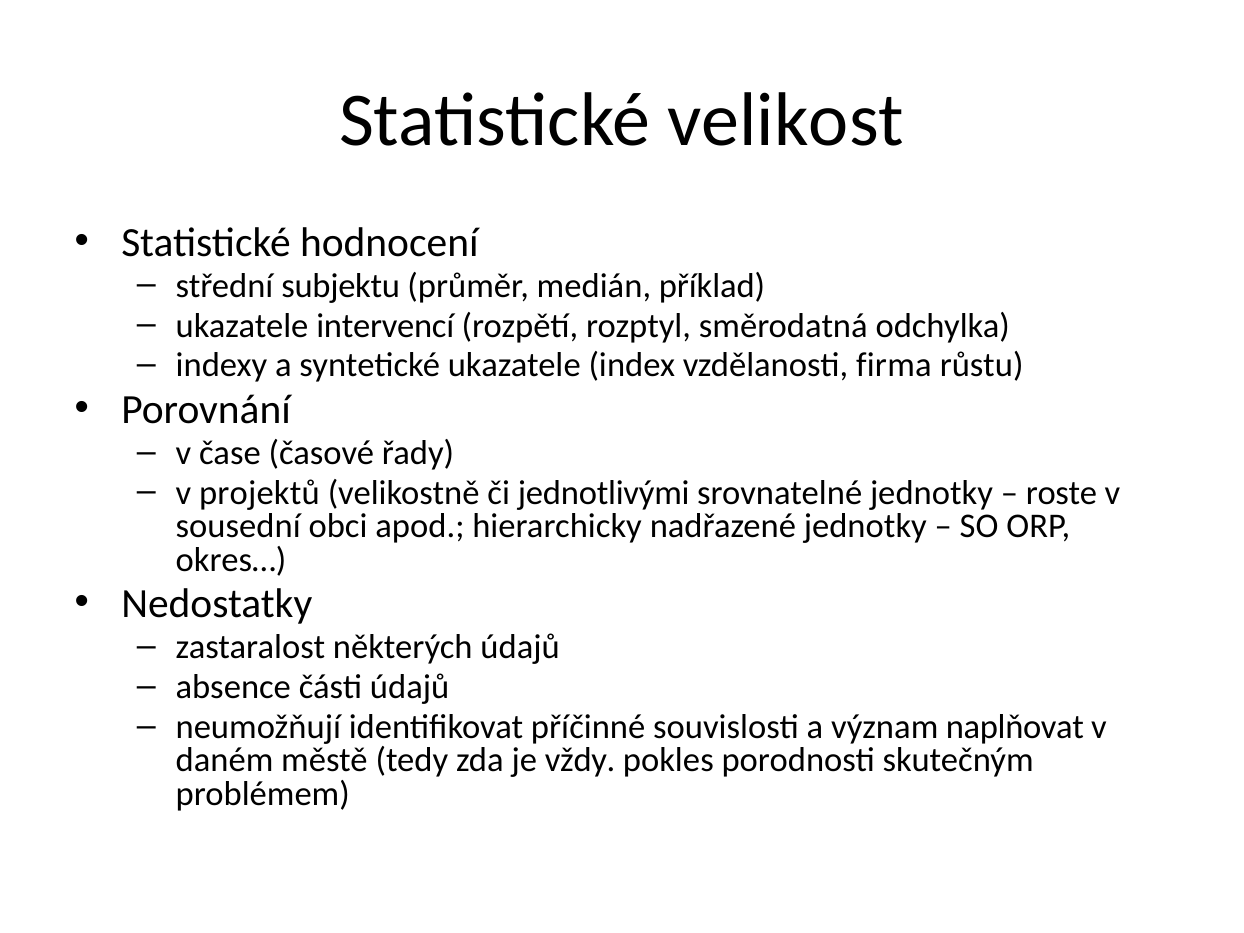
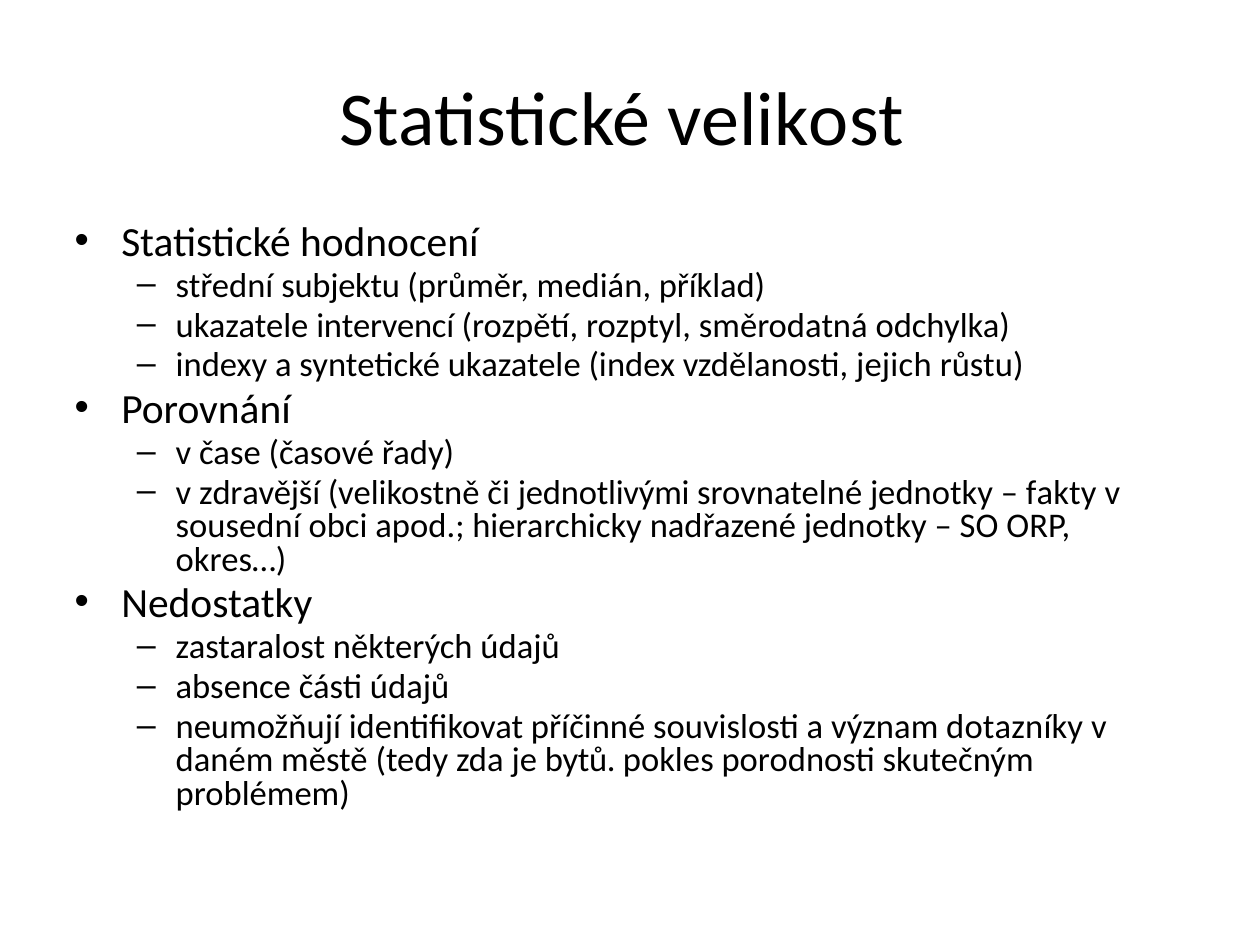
firma: firma -> jejich
projektů: projektů -> zdravější
roste: roste -> fakty
naplňovat: naplňovat -> dotazníky
vždy: vždy -> bytů
